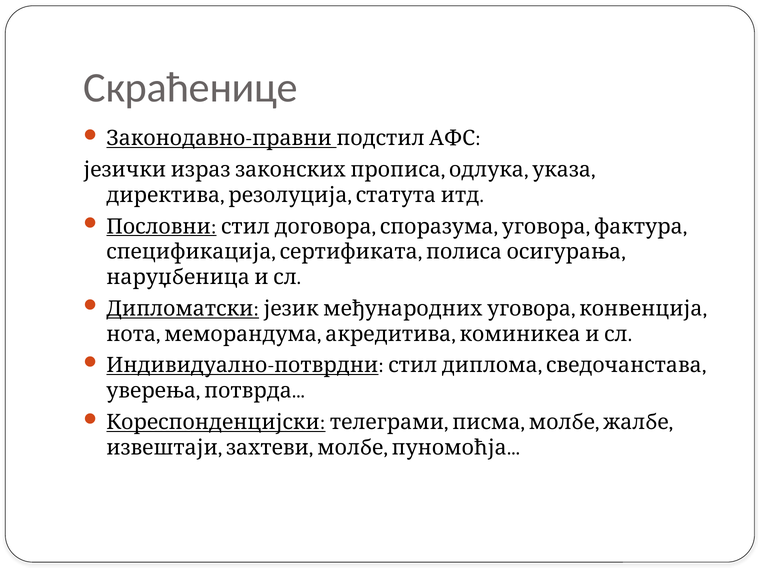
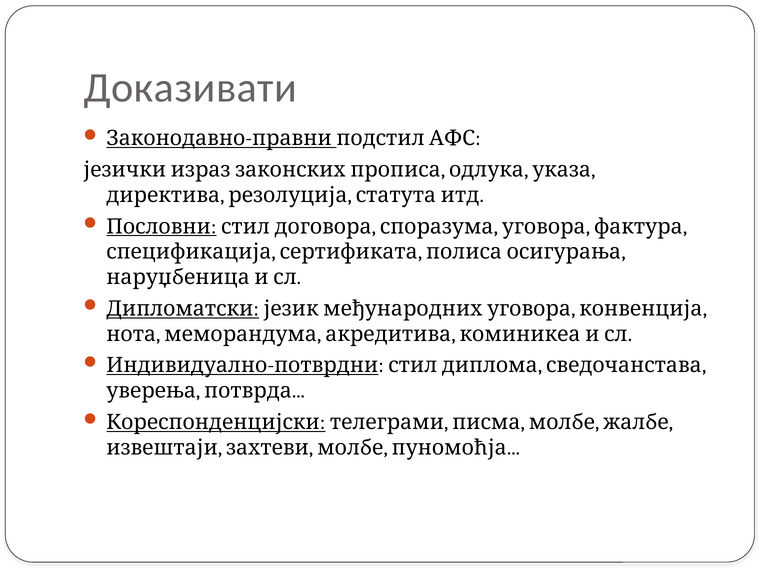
Скраћенице: Скраћенице -> Доказивати
